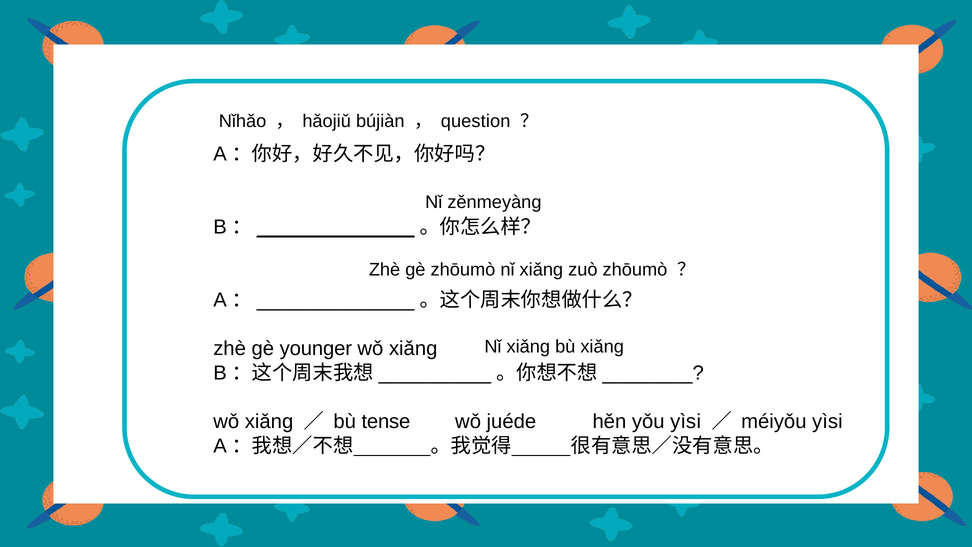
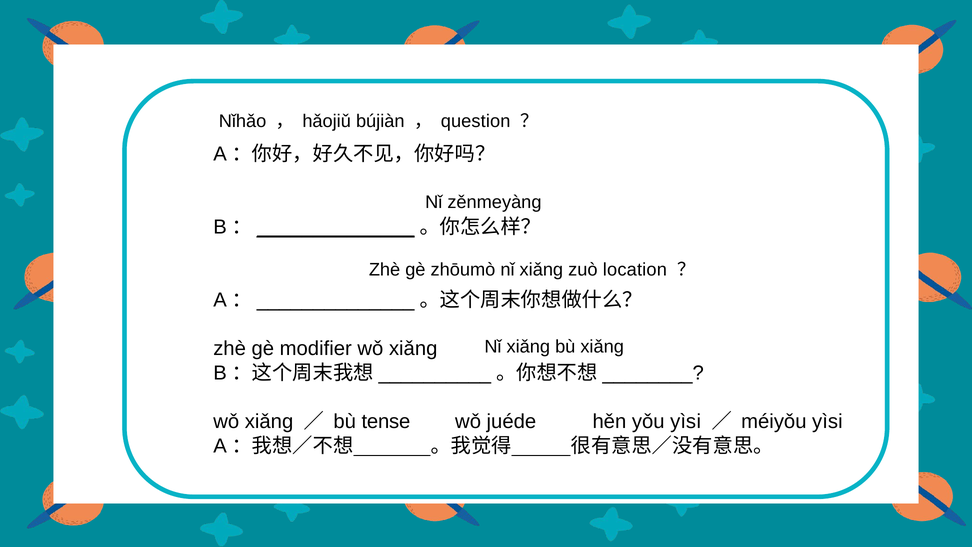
zuò zhōumò: zhōumò -> location
younger: younger -> modifier
